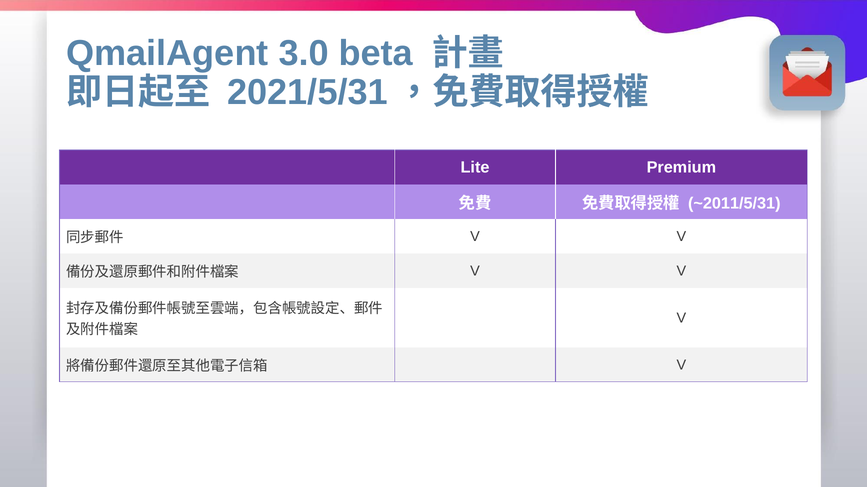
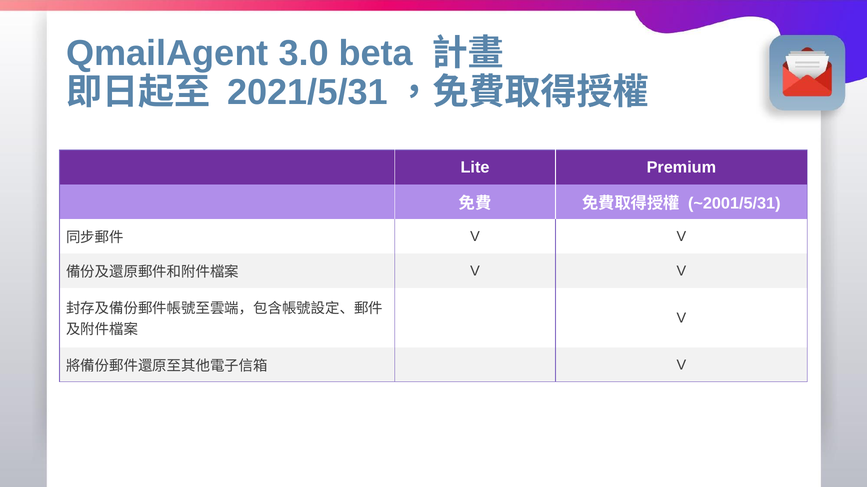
~2011/5/31: ~2011/5/31 -> ~2001/5/31
